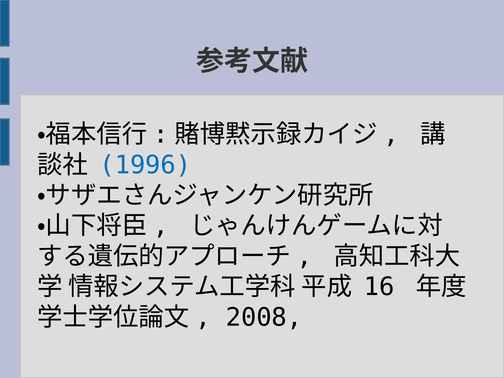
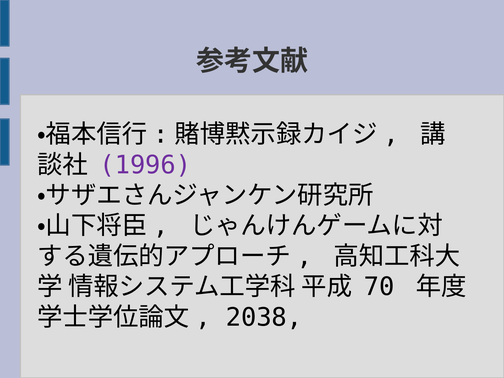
1996 colour: blue -> purple
16: 16 -> 70
2008: 2008 -> 2038
